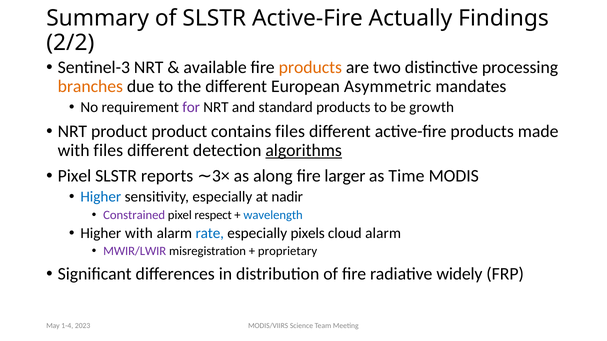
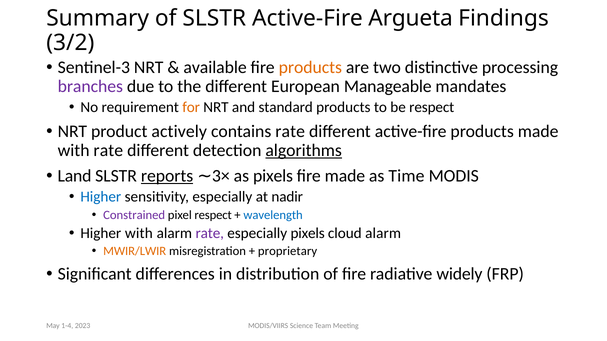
Actually: Actually -> Argueta
2/2: 2/2 -> 3/2
branches colour: orange -> purple
Asymmetric: Asymmetric -> Manageable
for colour: purple -> orange
be growth: growth -> respect
product product: product -> actively
contains files: files -> rate
with files: files -> rate
Pixel at (74, 176): Pixel -> Land
reports underline: none -> present
as along: along -> pixels
fire larger: larger -> made
rate at (210, 233) colour: blue -> purple
MWIR/LWIR colour: purple -> orange
